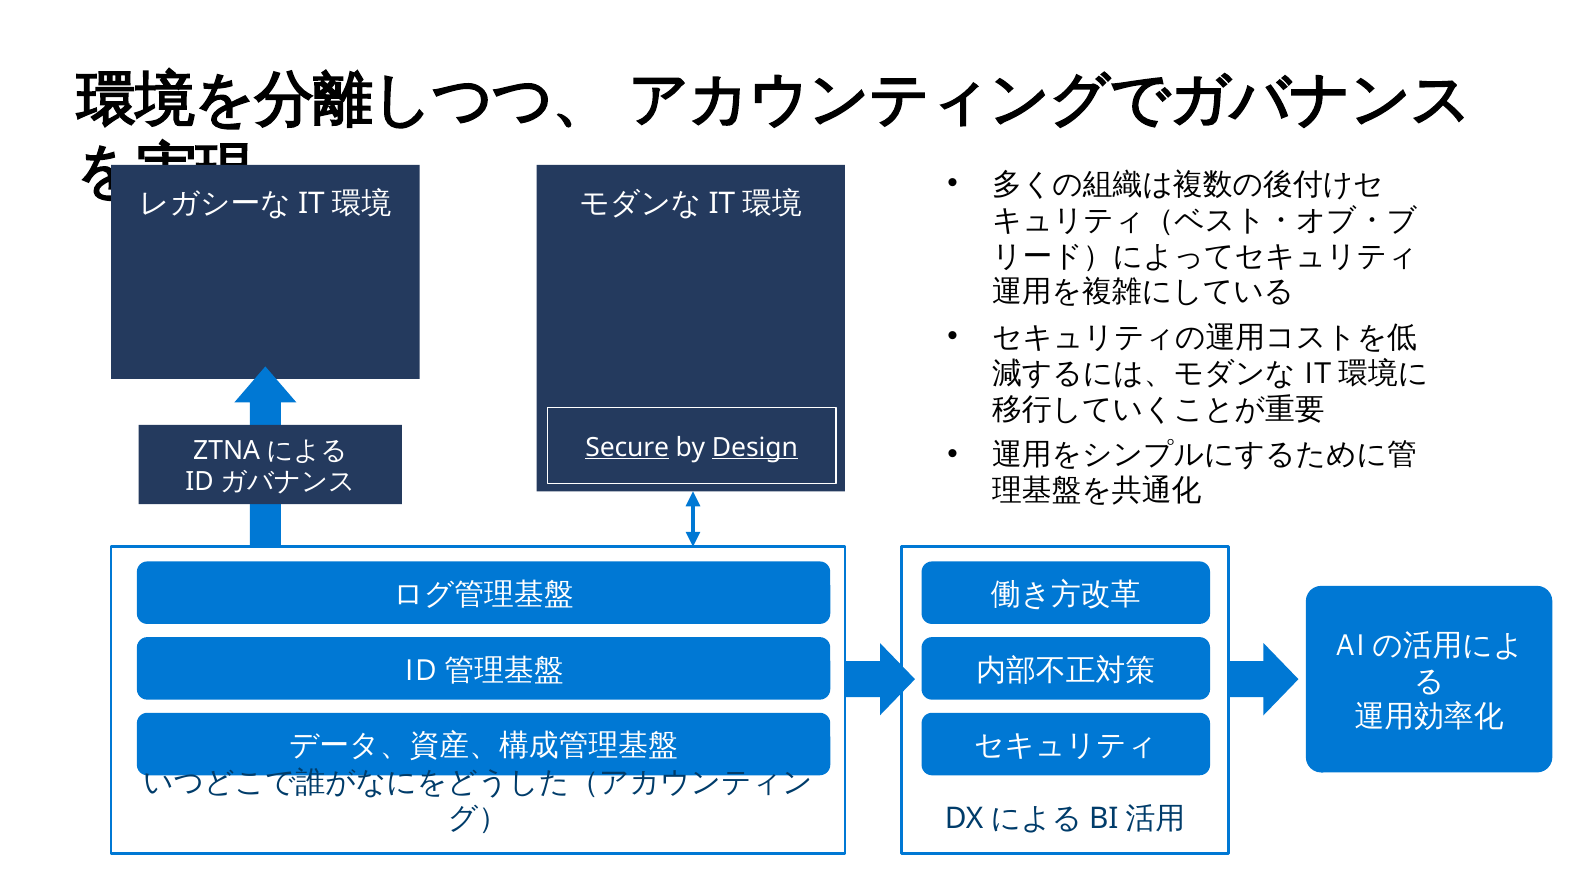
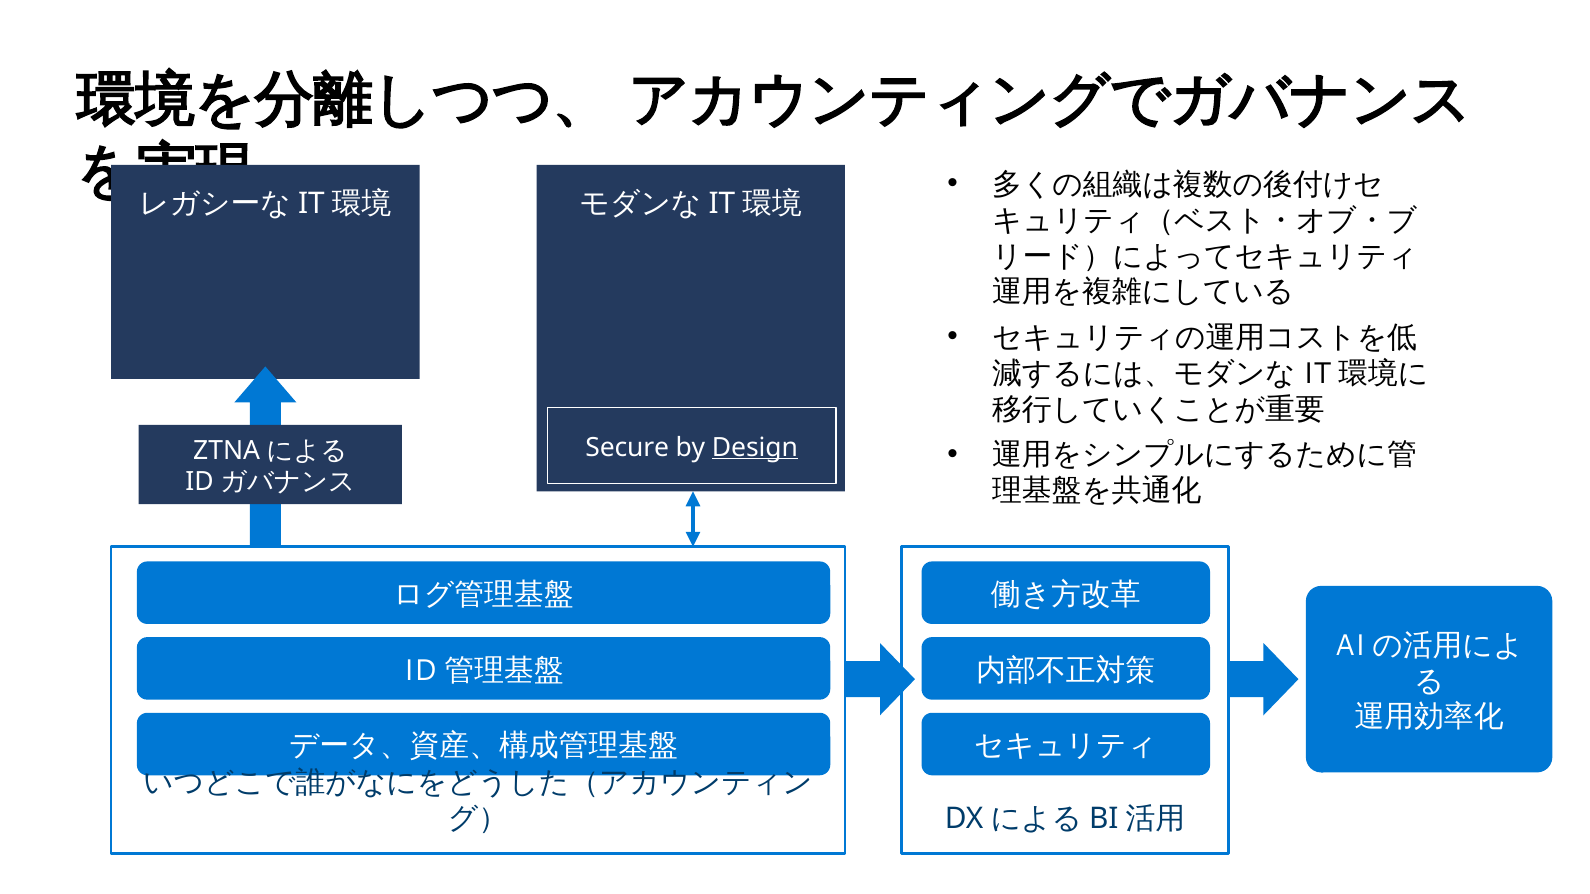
Secure underline: present -> none
